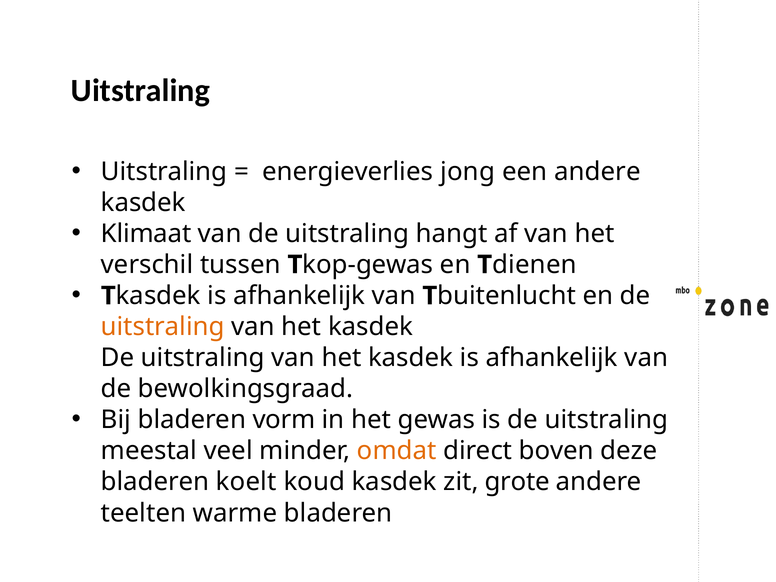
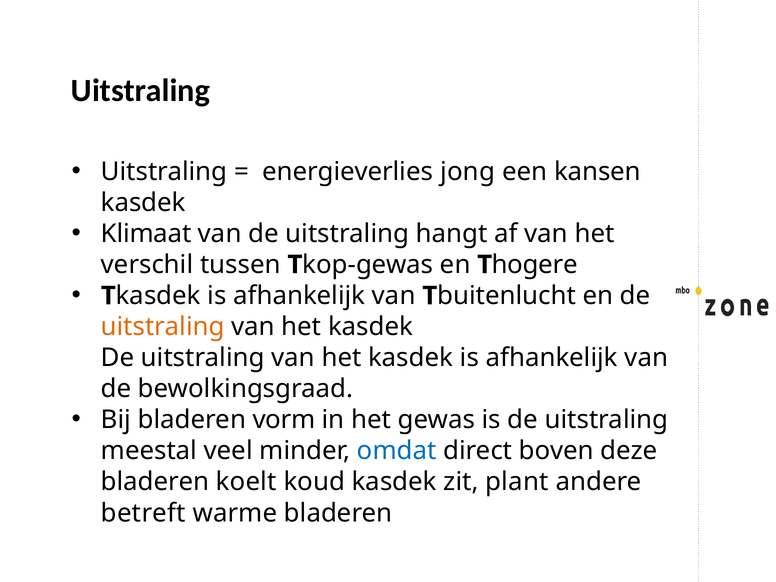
een andere: andere -> kansen
dienen: dienen -> hogere
omdat colour: orange -> blue
grote: grote -> plant
teelten: teelten -> betreft
